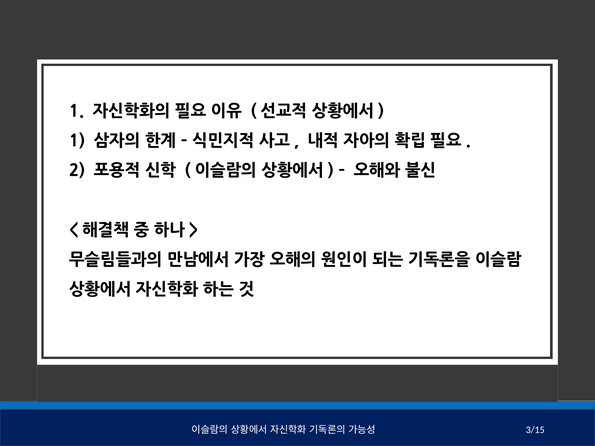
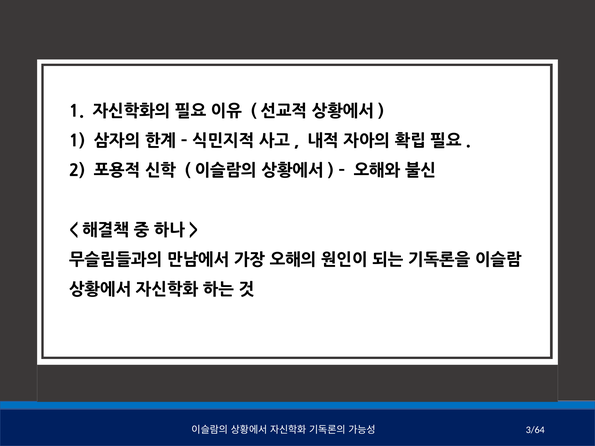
3/15: 3/15 -> 3/64
